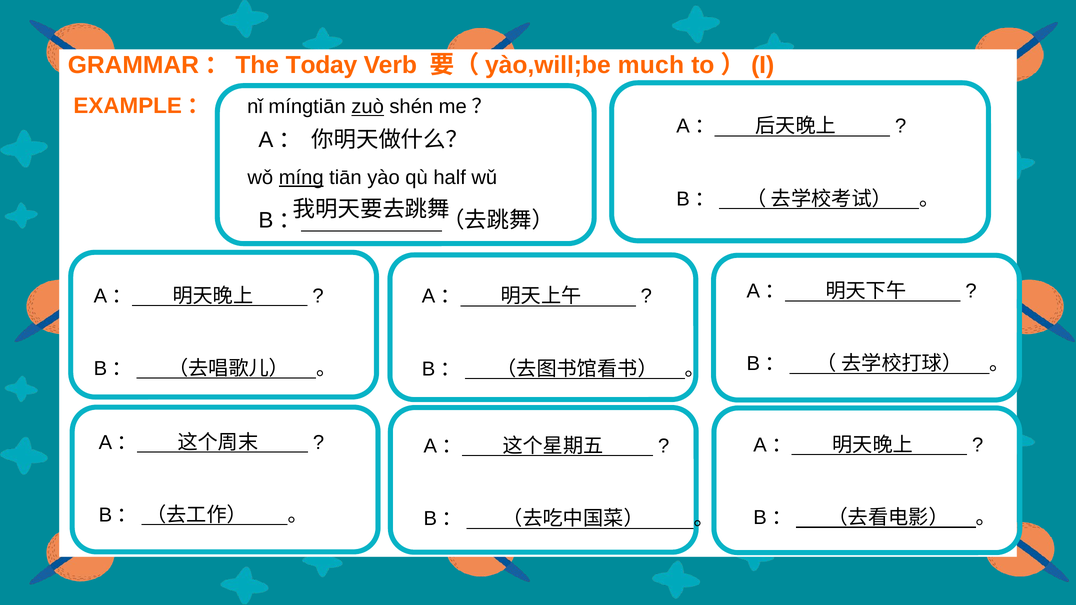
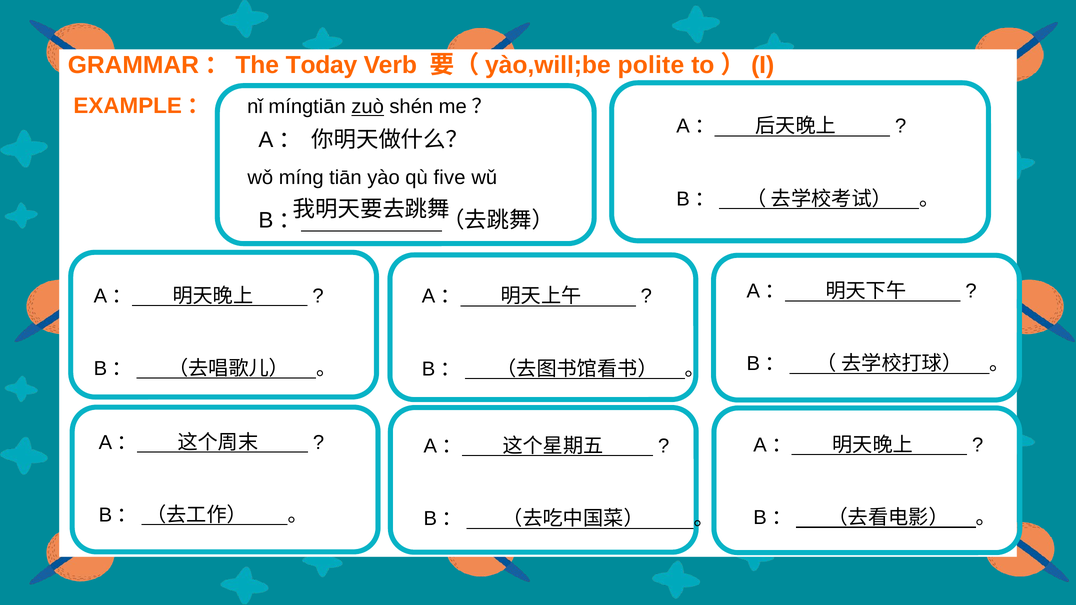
much: much -> polite
míng underline: present -> none
half: half -> five
